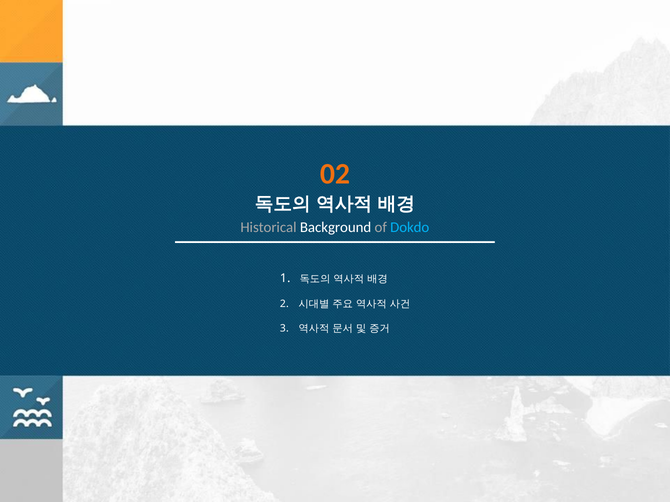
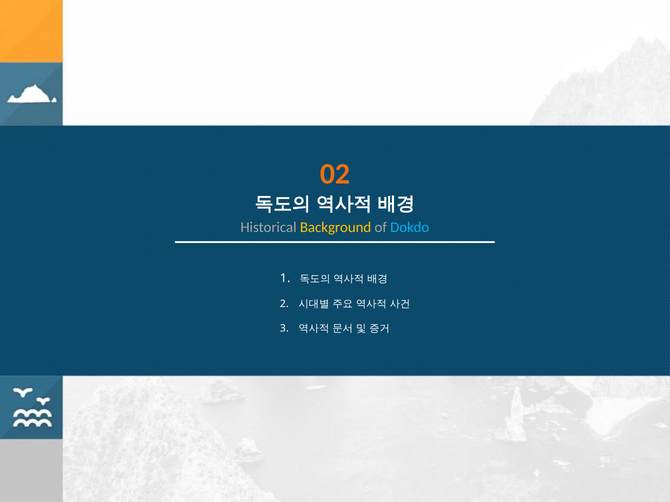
Background colour: white -> yellow
